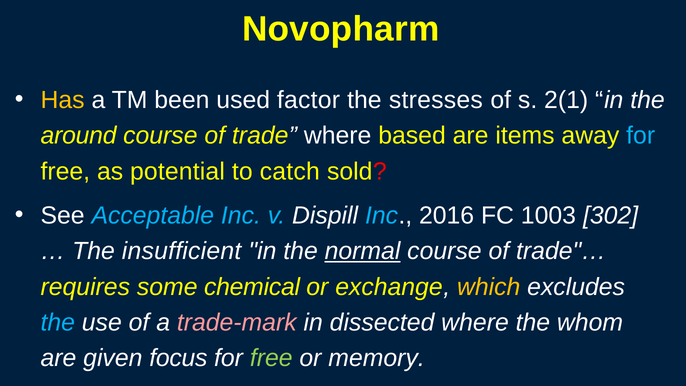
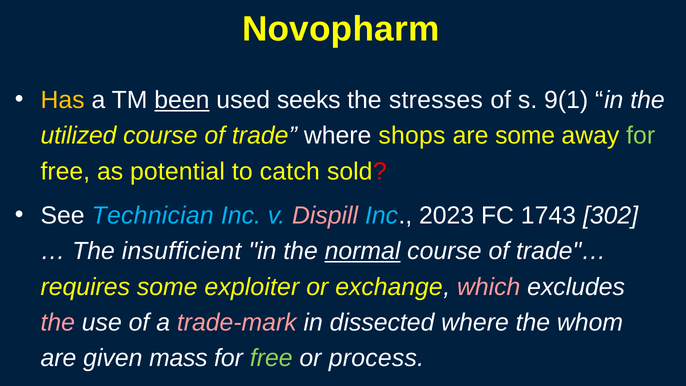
been underline: none -> present
factor: factor -> seeks
2(1: 2(1 -> 9(1
around: around -> utilized
based: based -> shops
are items: items -> some
for at (641, 136) colour: light blue -> light green
Acceptable: Acceptable -> Technician
Dispill colour: white -> pink
2016: 2016 -> 2023
1003: 1003 -> 1743
chemical: chemical -> exploiter
which colour: yellow -> pink
the at (58, 322) colour: light blue -> pink
focus: focus -> mass
memory: memory -> process
